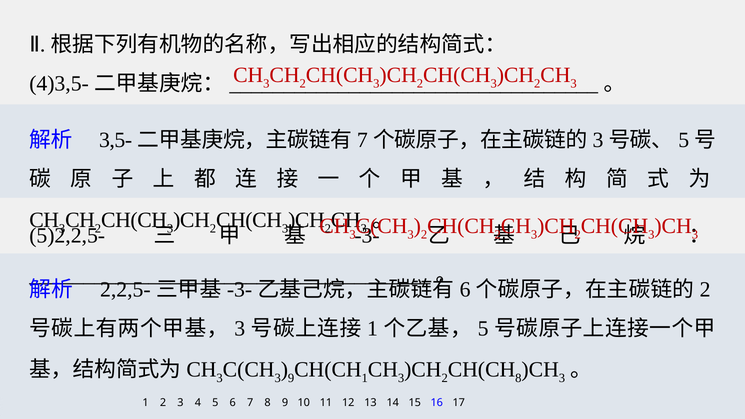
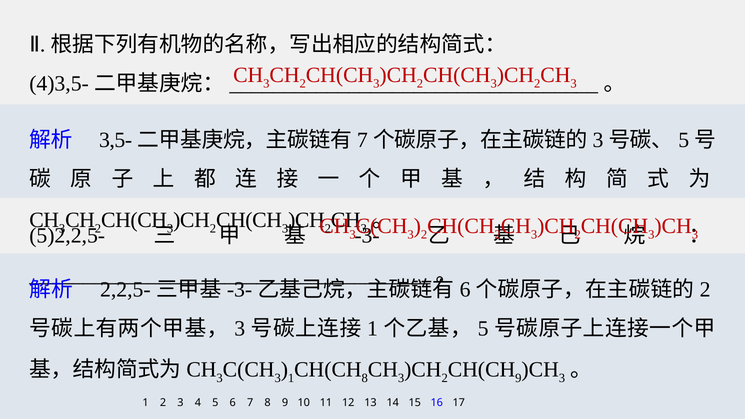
9 at (291, 378): 9 -> 1
1 at (365, 378): 1 -> 8
8 at (518, 378): 8 -> 9
